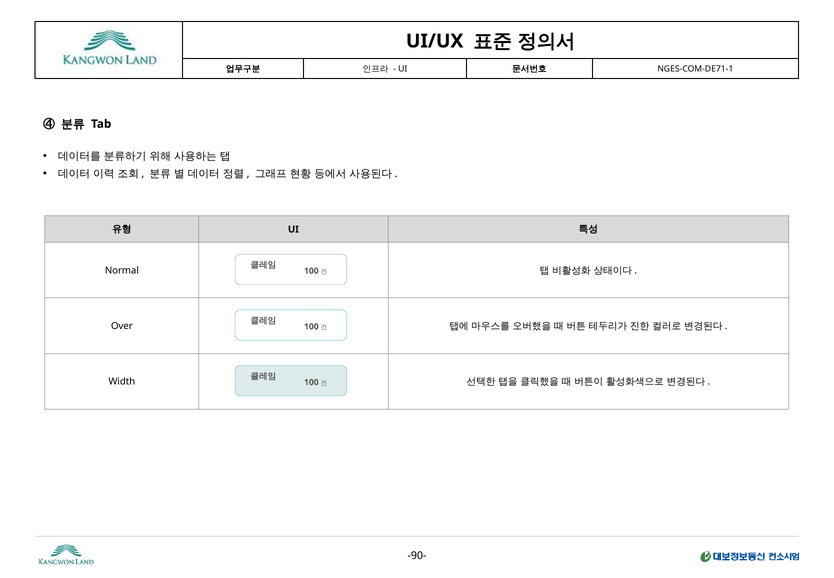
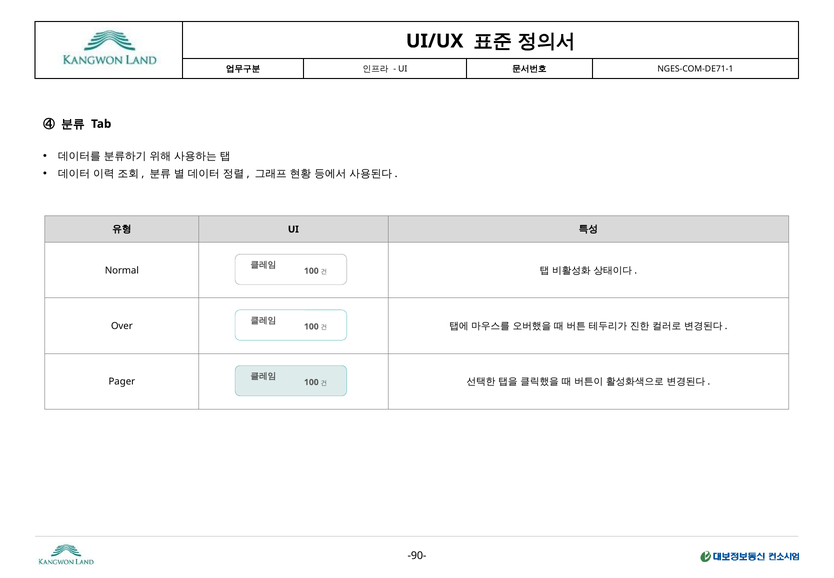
Width: Width -> Pager
